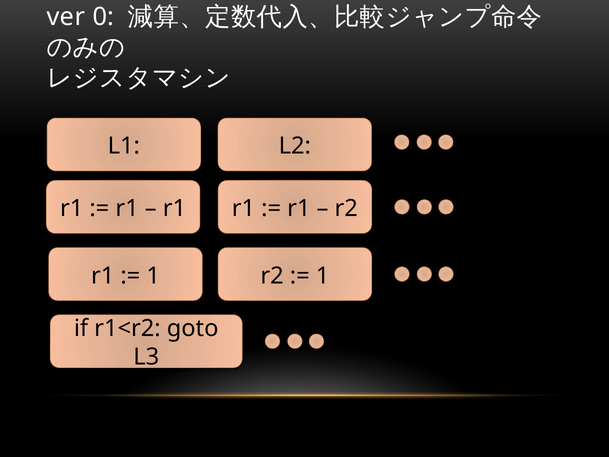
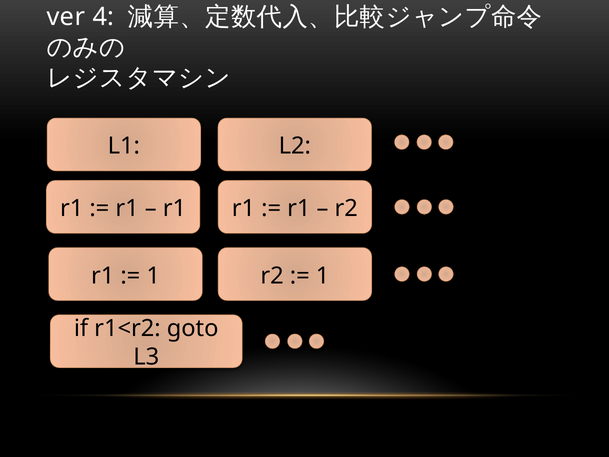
0: 0 -> 4
